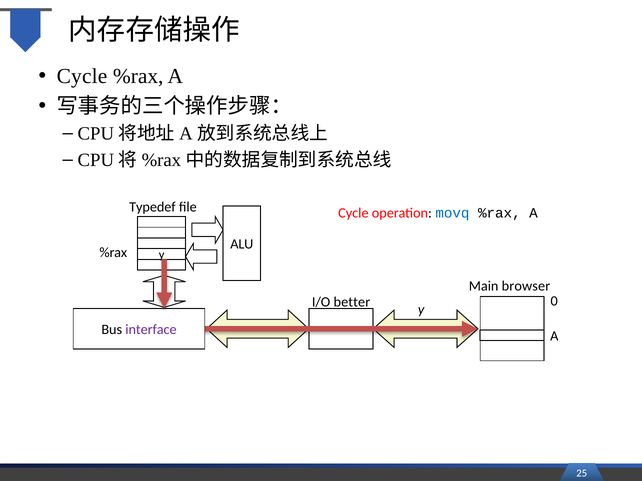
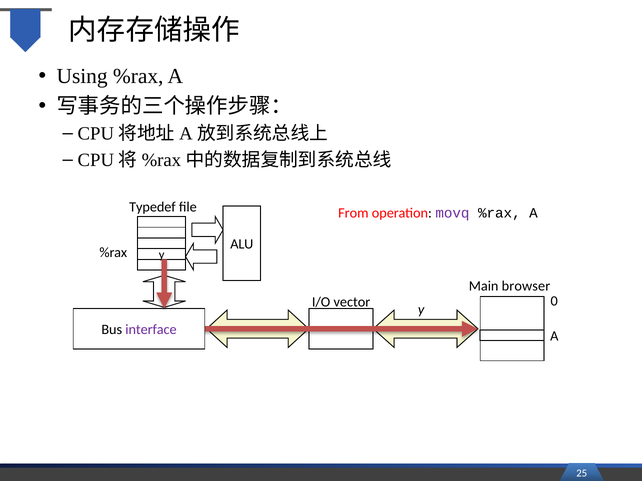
Cycle at (82, 76): Cycle -> Using
Cycle at (353, 213): Cycle -> From
movq colour: blue -> purple
better: better -> vector
